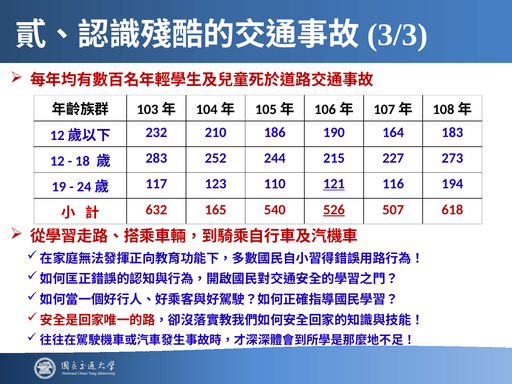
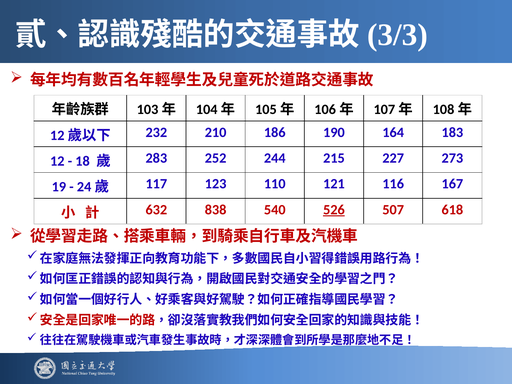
121 underline: present -> none
194: 194 -> 167
165: 165 -> 838
